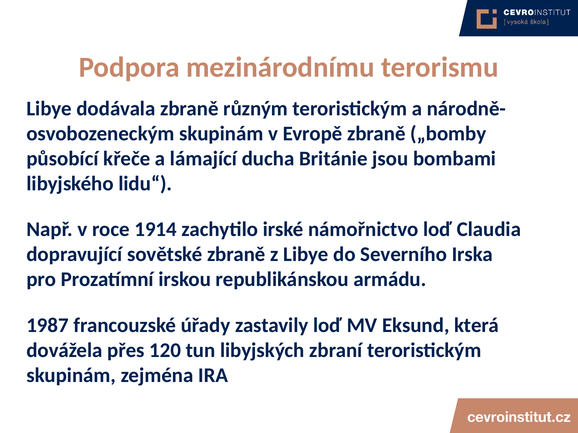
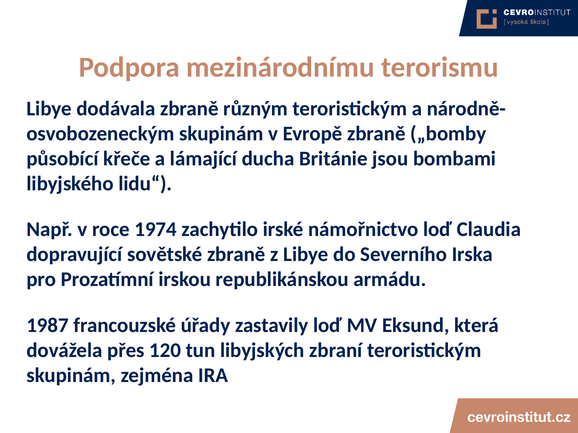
1914: 1914 -> 1974
